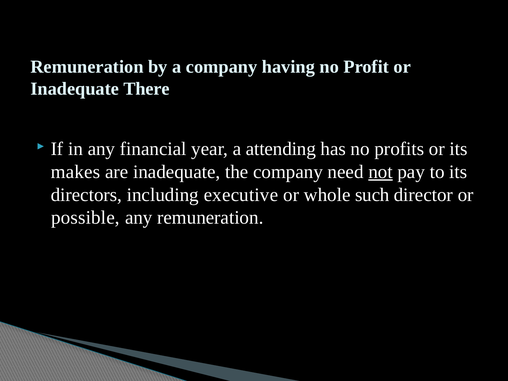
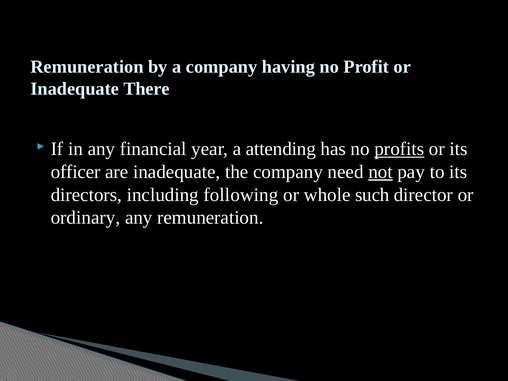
profits underline: none -> present
makes: makes -> officer
executive: executive -> following
possible: possible -> ordinary
